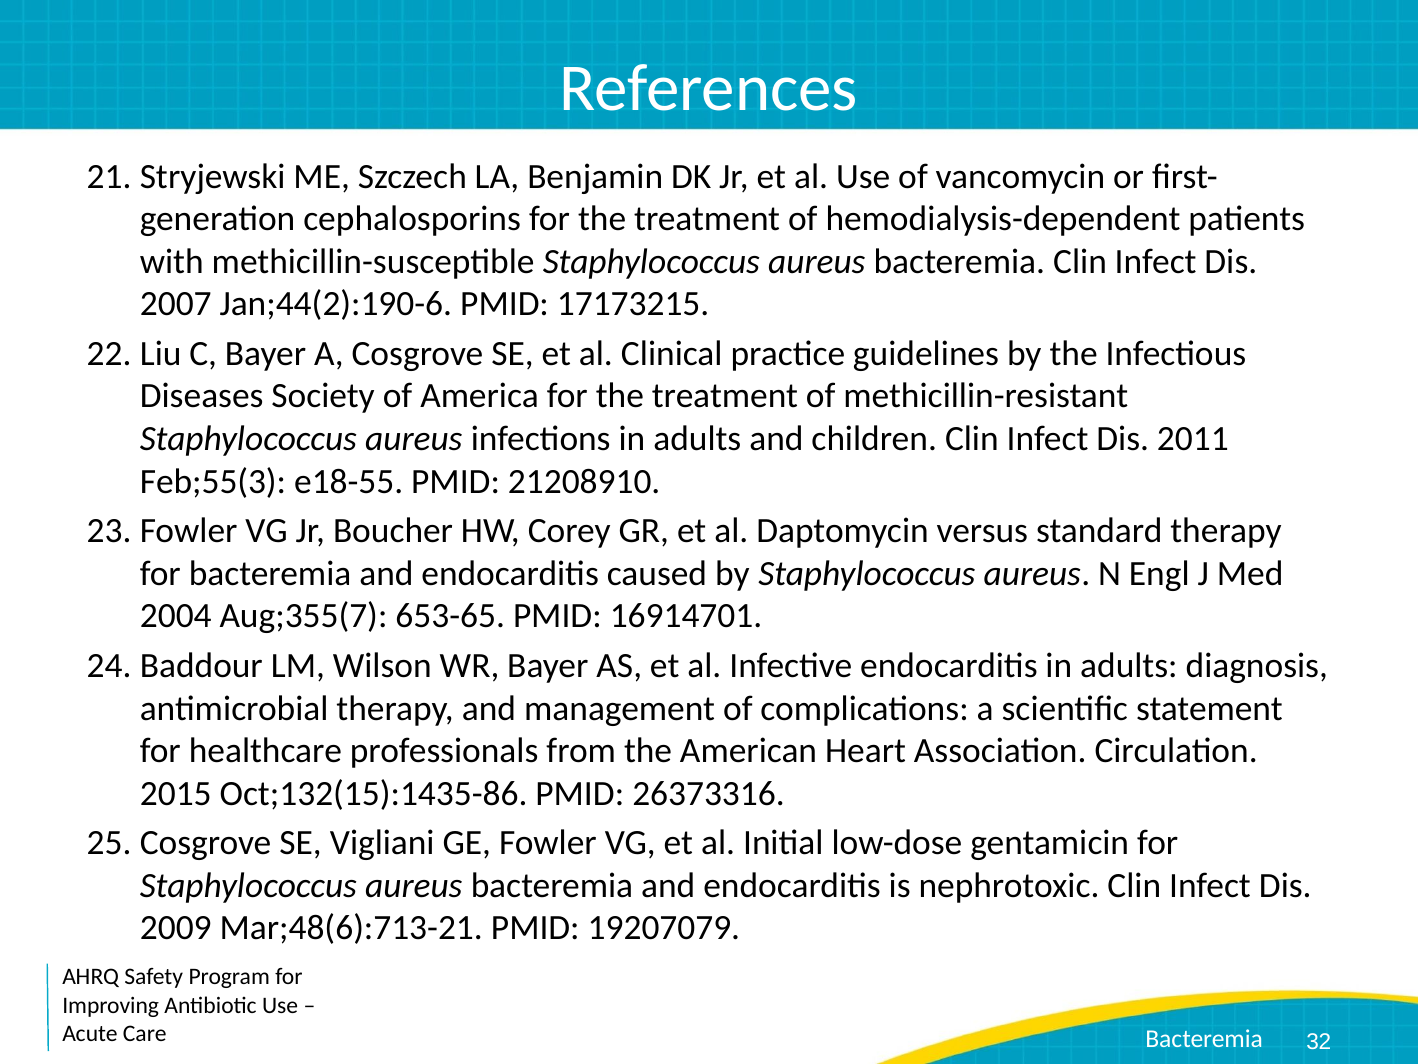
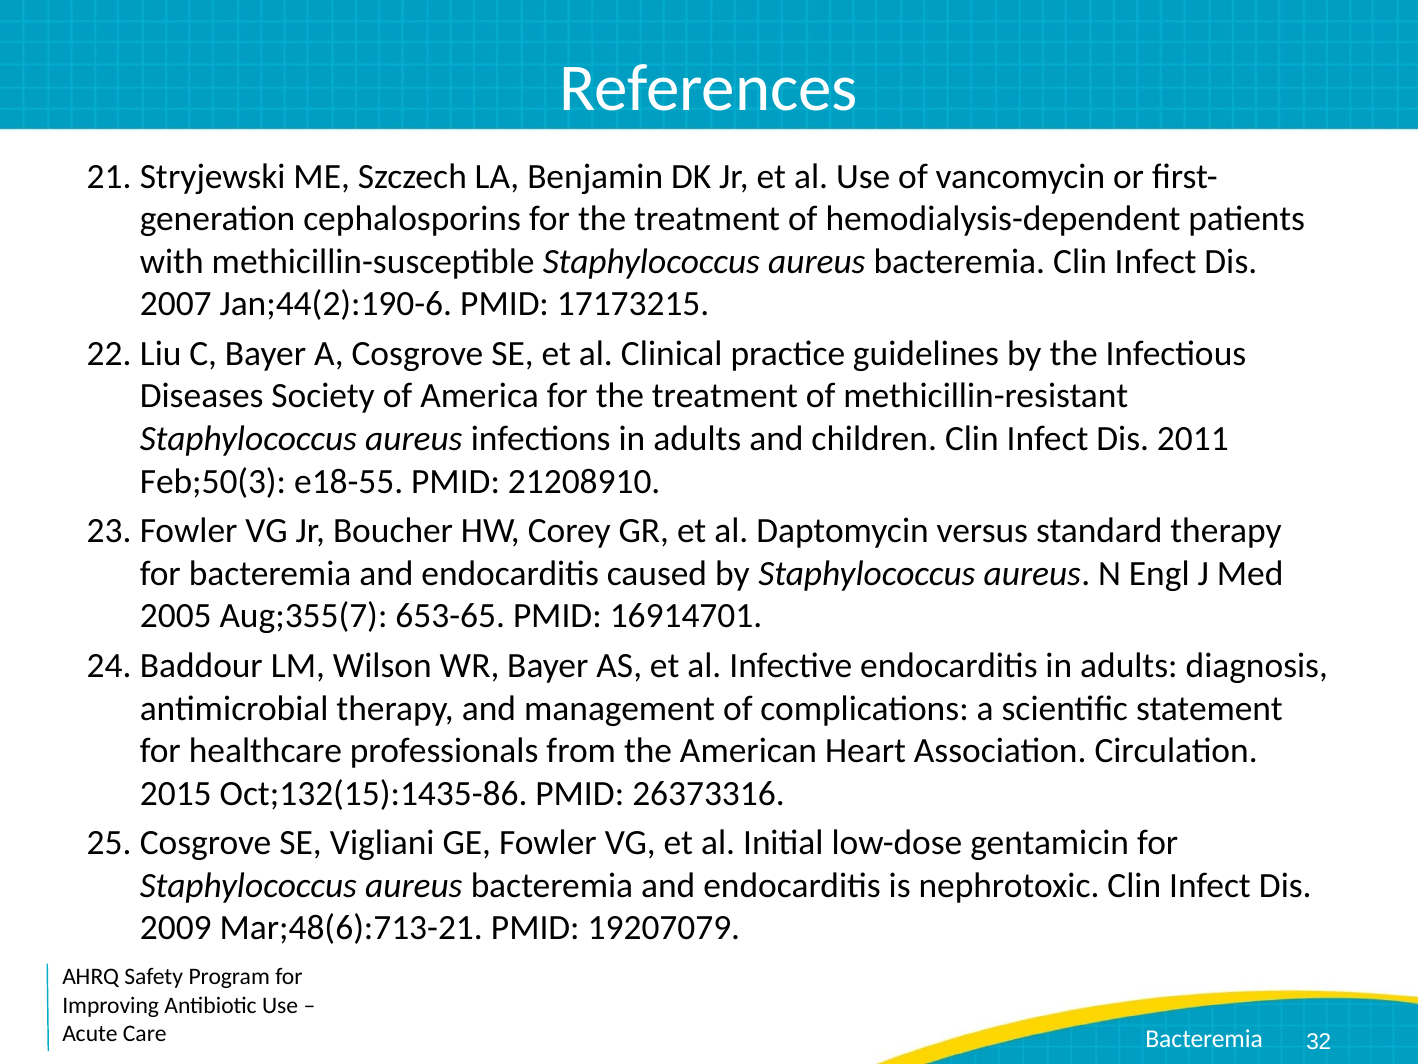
Feb;55(3: Feb;55(3 -> Feb;50(3
2004: 2004 -> 2005
